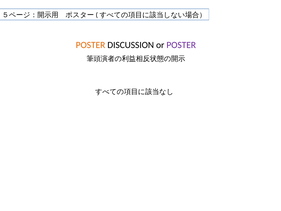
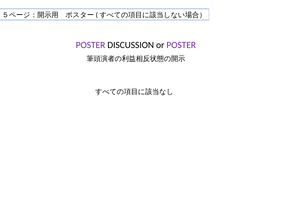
POSTER at (91, 45) colour: orange -> purple
